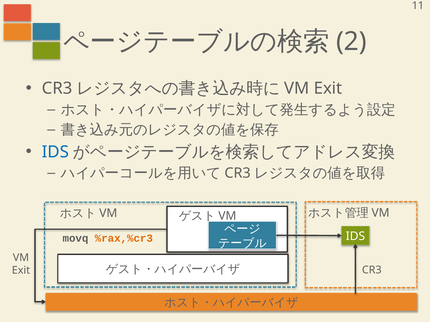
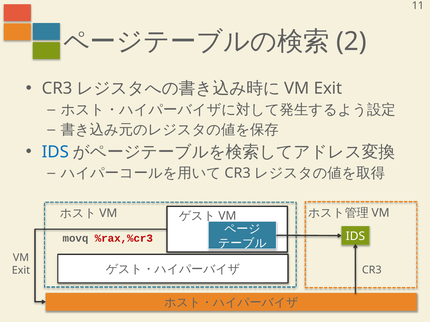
%rax,%cr3 colour: orange -> red
